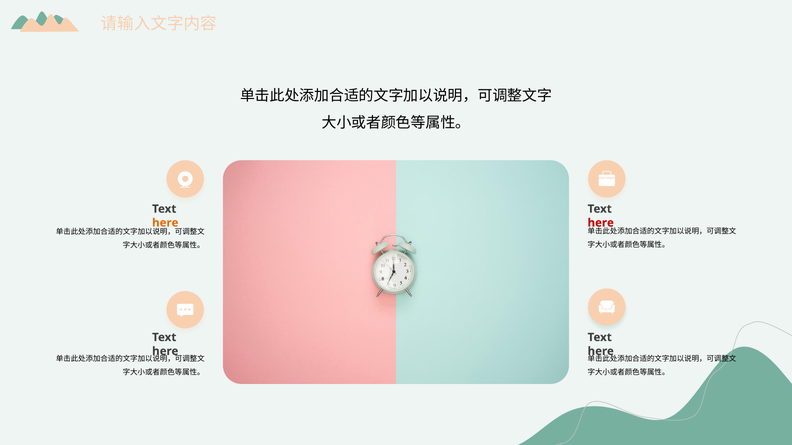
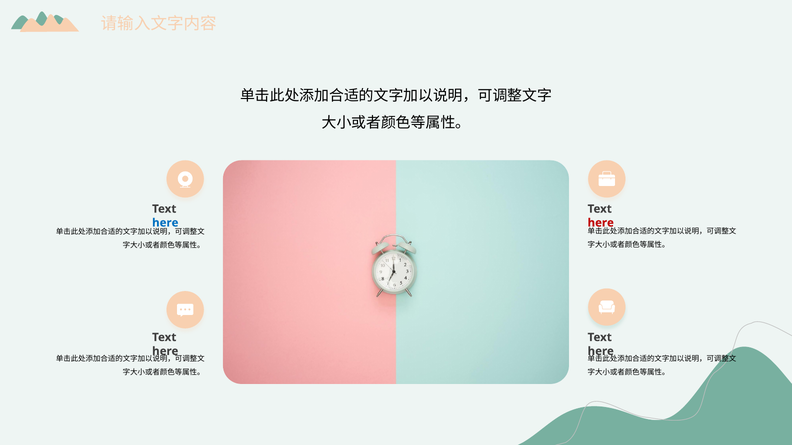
here at (165, 223) colour: orange -> blue
